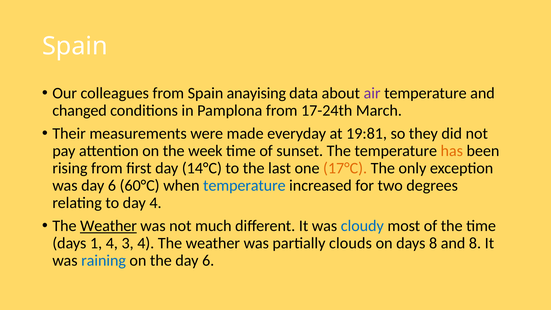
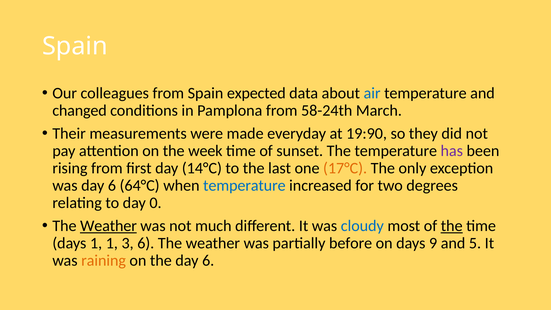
anayising: anayising -> expected
air colour: purple -> blue
17-24th: 17-24th -> 58-24th
19:81: 19:81 -> 19:90
has colour: orange -> purple
60°C: 60°C -> 64°C
day 4: 4 -> 0
the at (452, 226) underline: none -> present
1 4: 4 -> 1
3 4: 4 -> 6
clouds: clouds -> before
days 8: 8 -> 9
and 8: 8 -> 5
raining colour: blue -> orange
